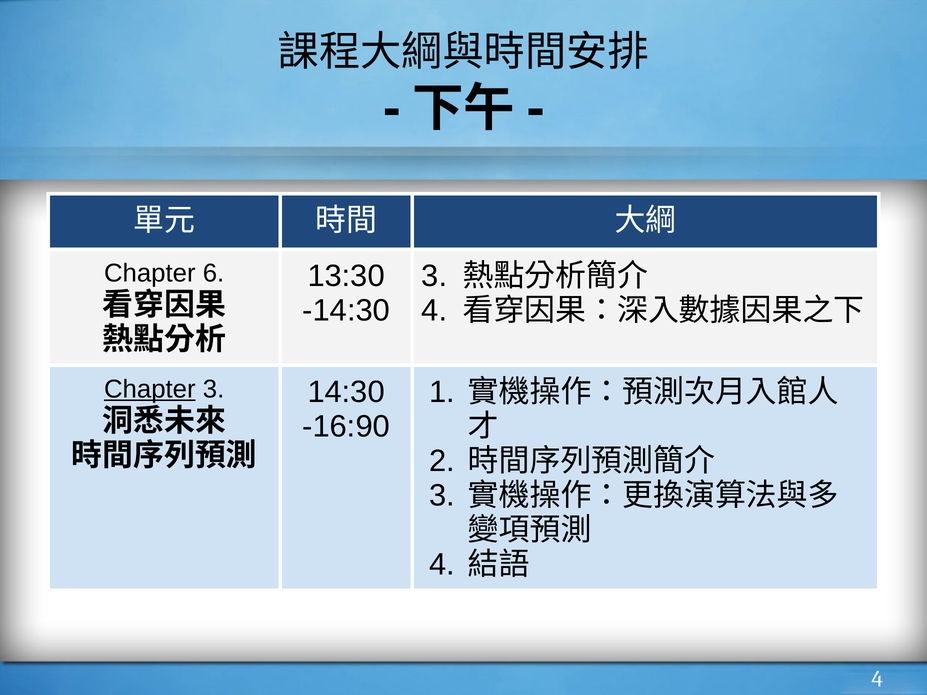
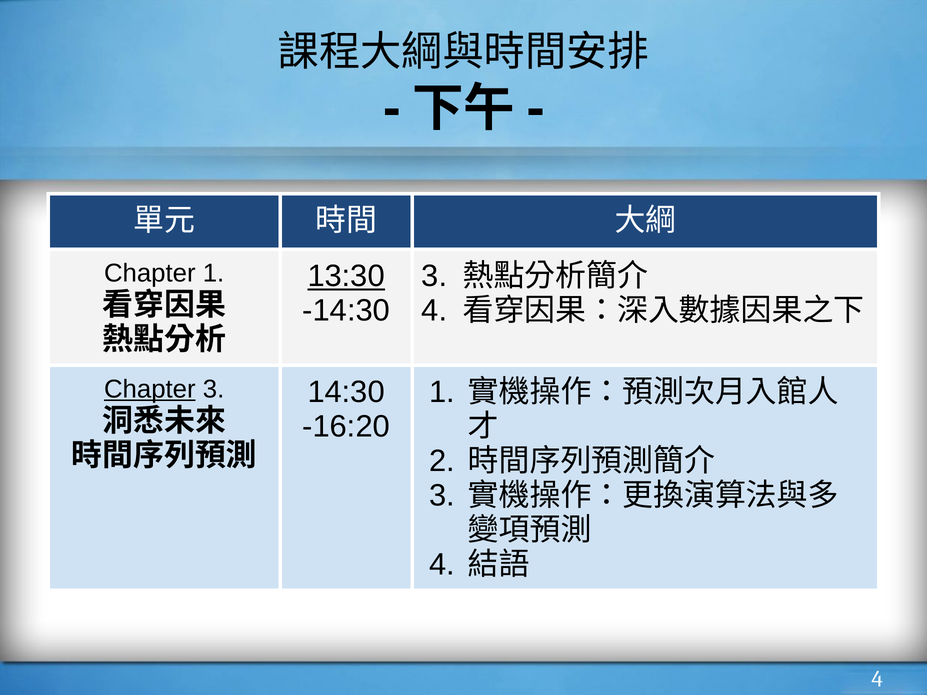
Chapter 6: 6 -> 1
13:30 underline: none -> present
-16:90: -16:90 -> -16:20
